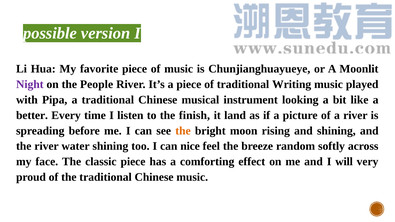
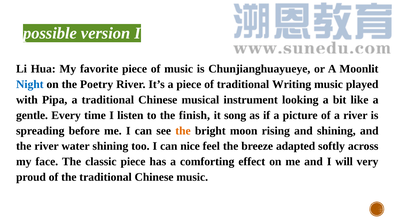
Night colour: purple -> blue
People: People -> Poetry
better: better -> gentle
land: land -> song
random: random -> adapted
